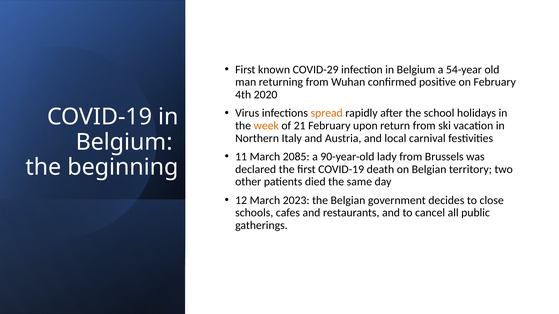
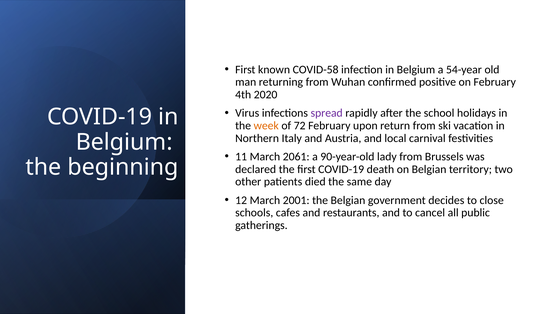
COVID-29: COVID-29 -> COVID-58
spread colour: orange -> purple
21: 21 -> 72
2085: 2085 -> 2061
2023: 2023 -> 2001
